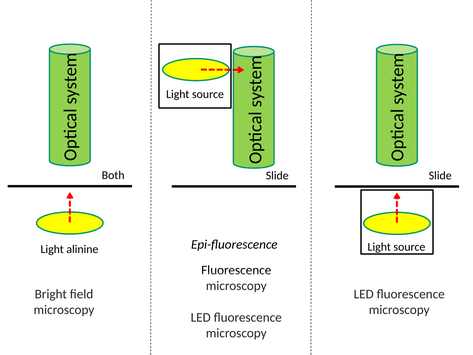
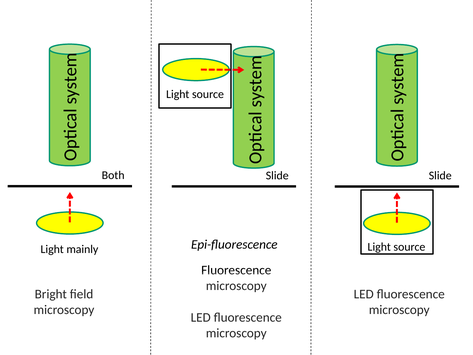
alinine: alinine -> mainly
